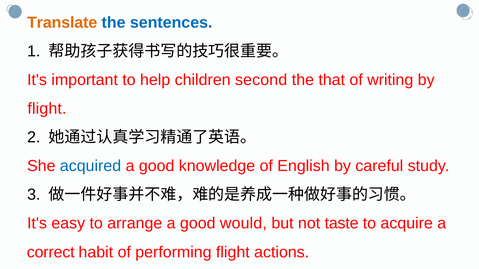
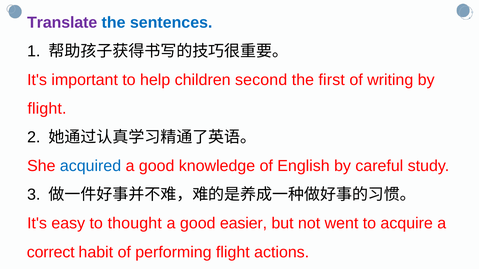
Translate colour: orange -> purple
that: that -> first
arrange: arrange -> thought
would: would -> easier
taste: taste -> went
